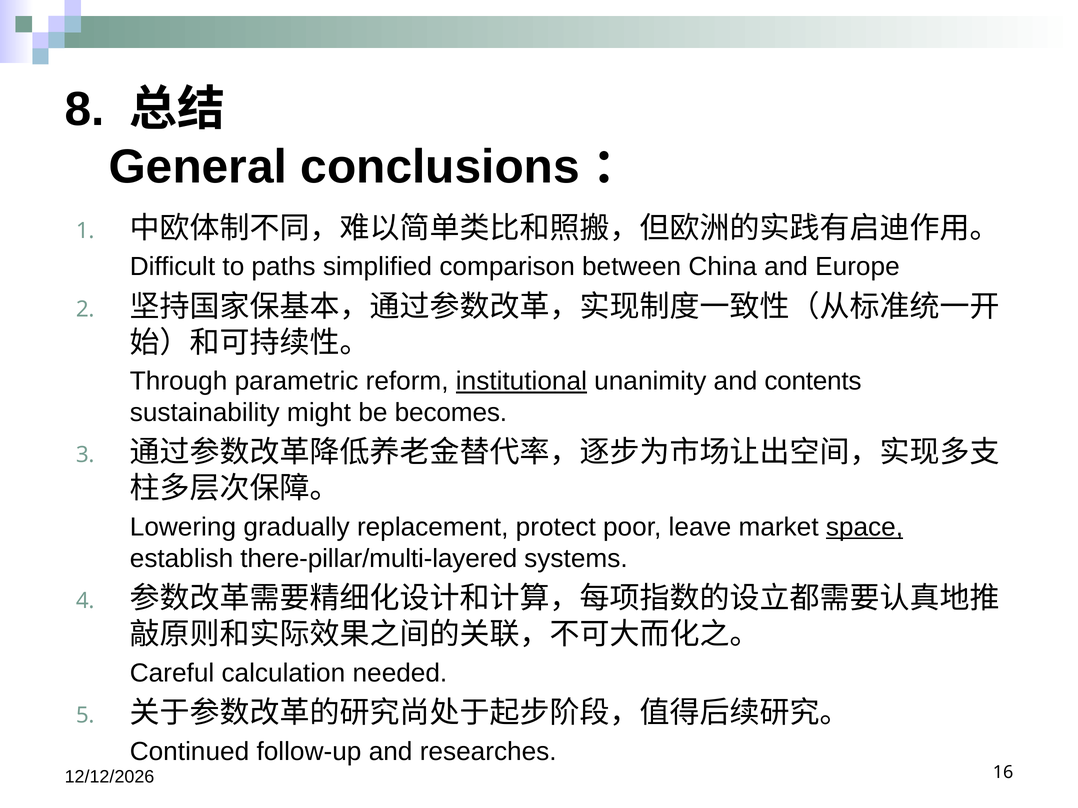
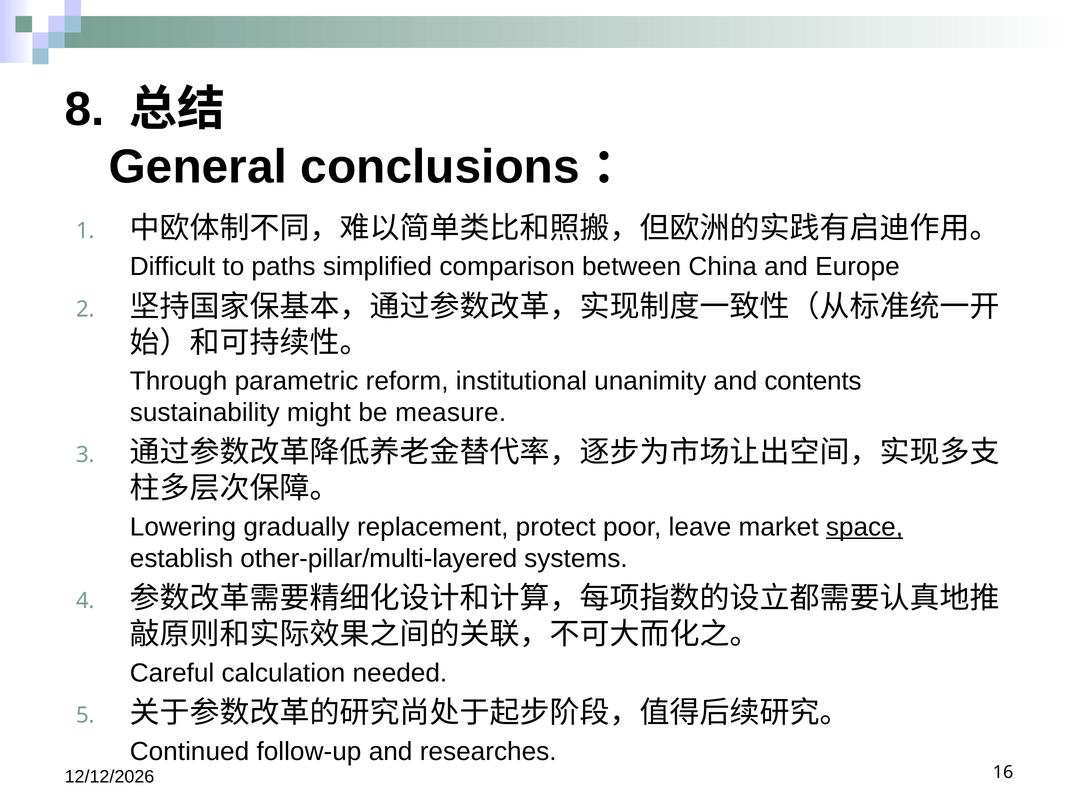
institutional underline: present -> none
becomes: becomes -> measure
there-pillar/multi-layered: there-pillar/multi-layered -> other-pillar/multi-layered
